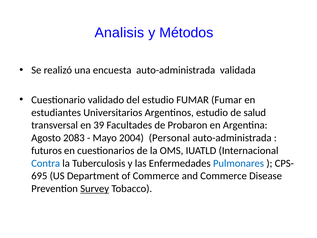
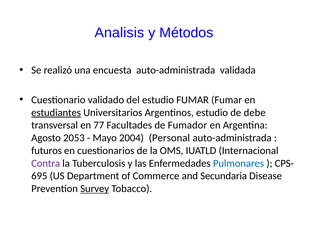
estudiantes underline: none -> present
salud: salud -> debe
39: 39 -> 77
Probaron: Probaron -> Fumador
2083: 2083 -> 2053
Contra colour: blue -> purple
and Commerce: Commerce -> Secundaria
